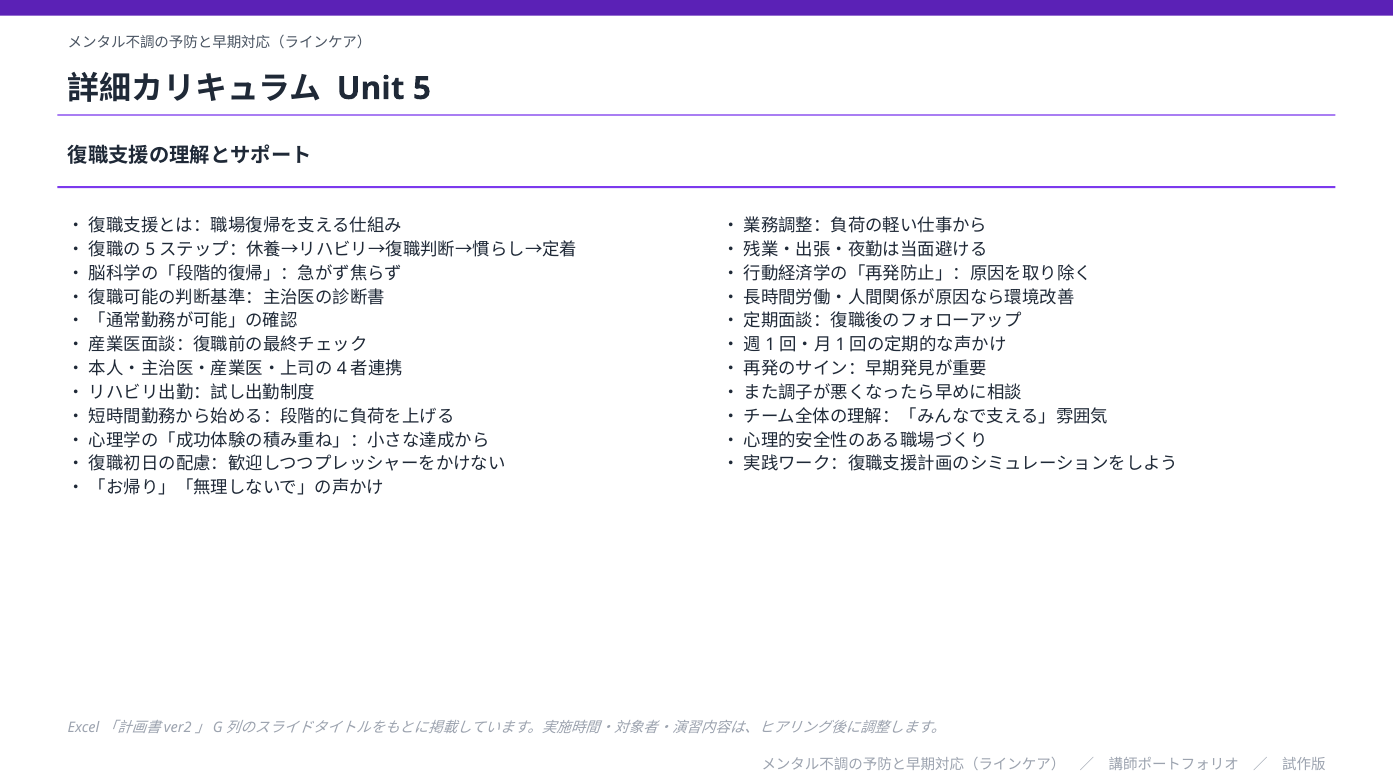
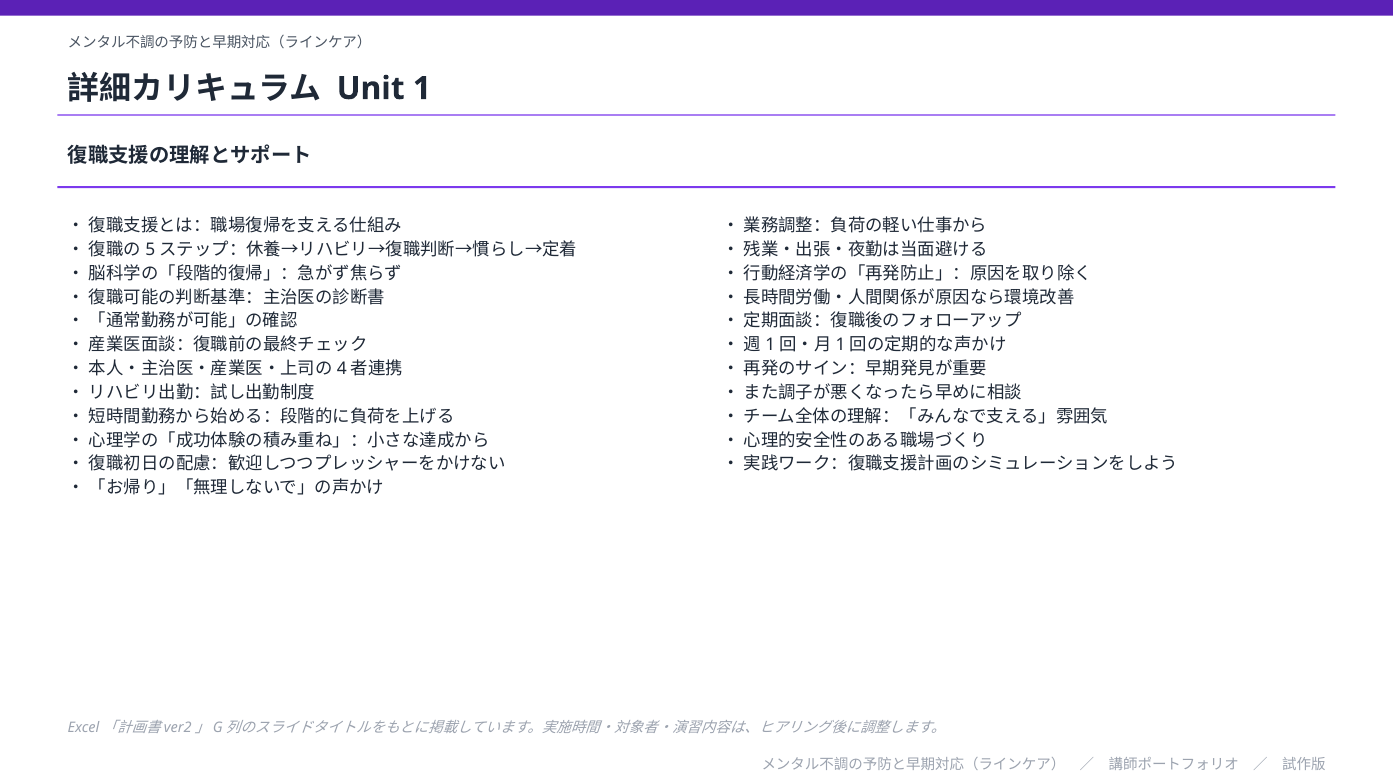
5: 5 -> 1
